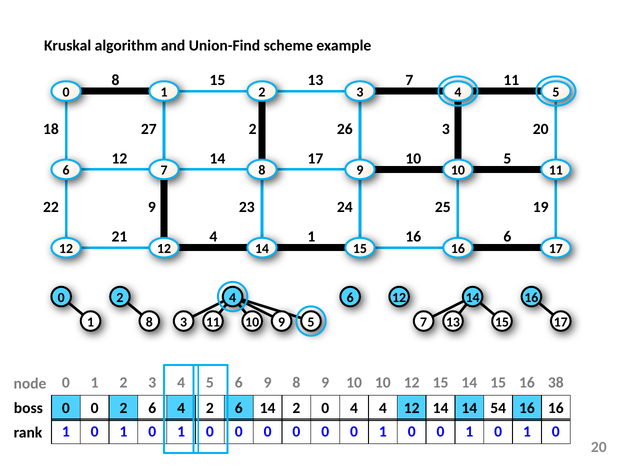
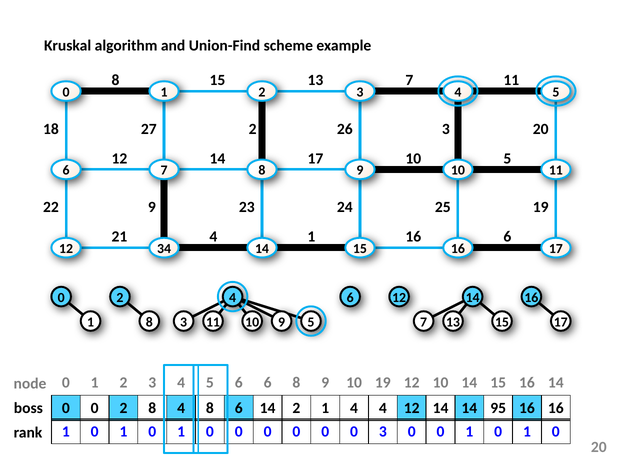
12 12: 12 -> 34
6 9: 9 -> 6
10 10: 10 -> 19
12 15: 15 -> 10
16 38: 38 -> 14
0 2 6: 6 -> 8
4 2: 2 -> 8
2 0: 0 -> 1
54: 54 -> 95
0 0 0 1: 1 -> 3
